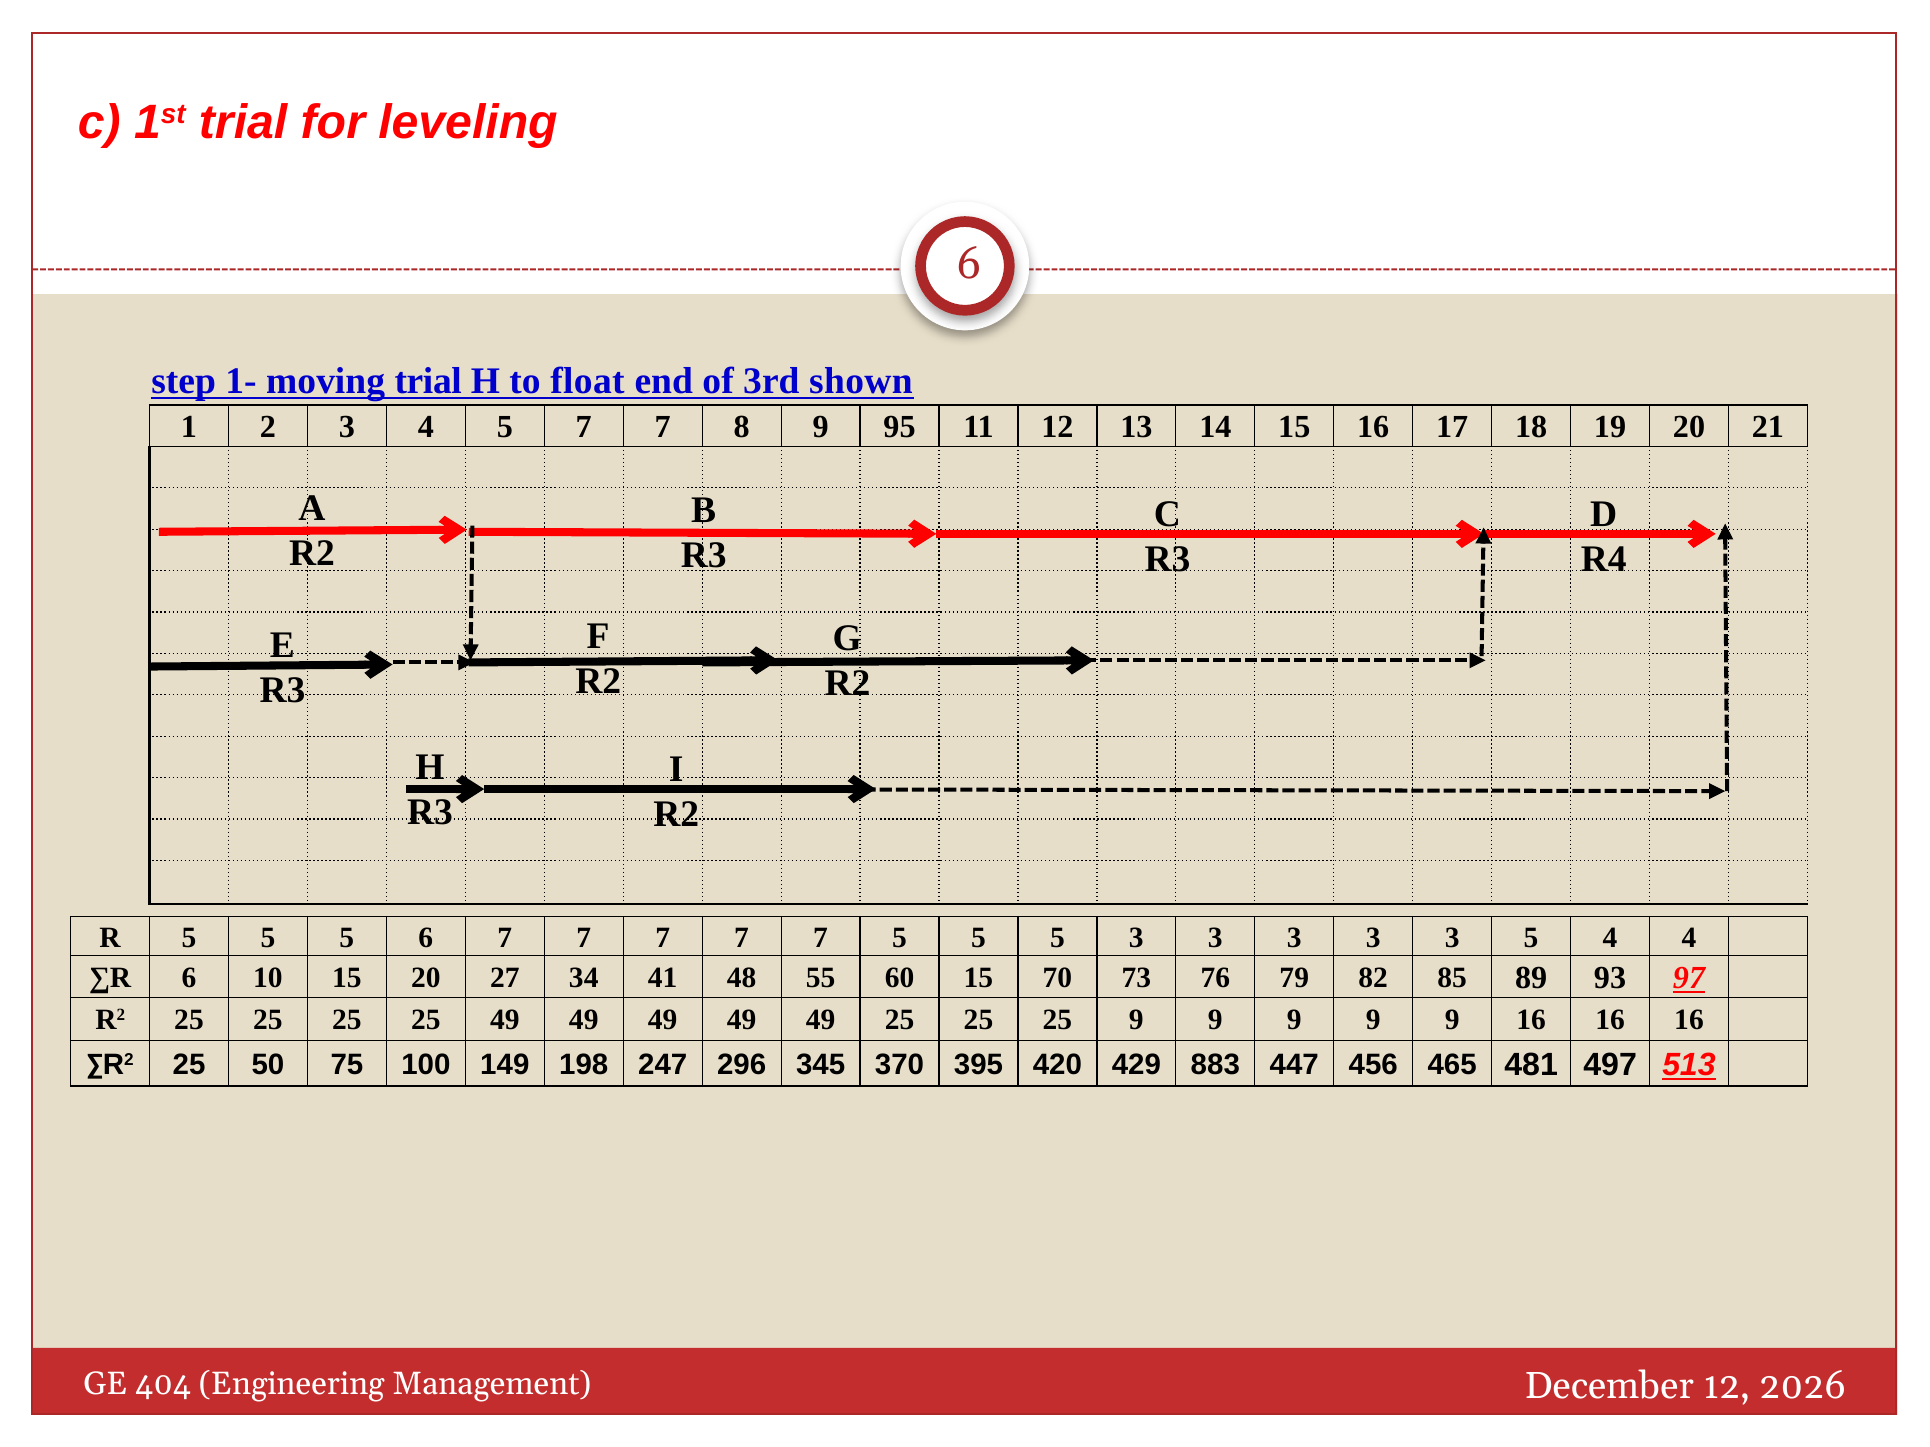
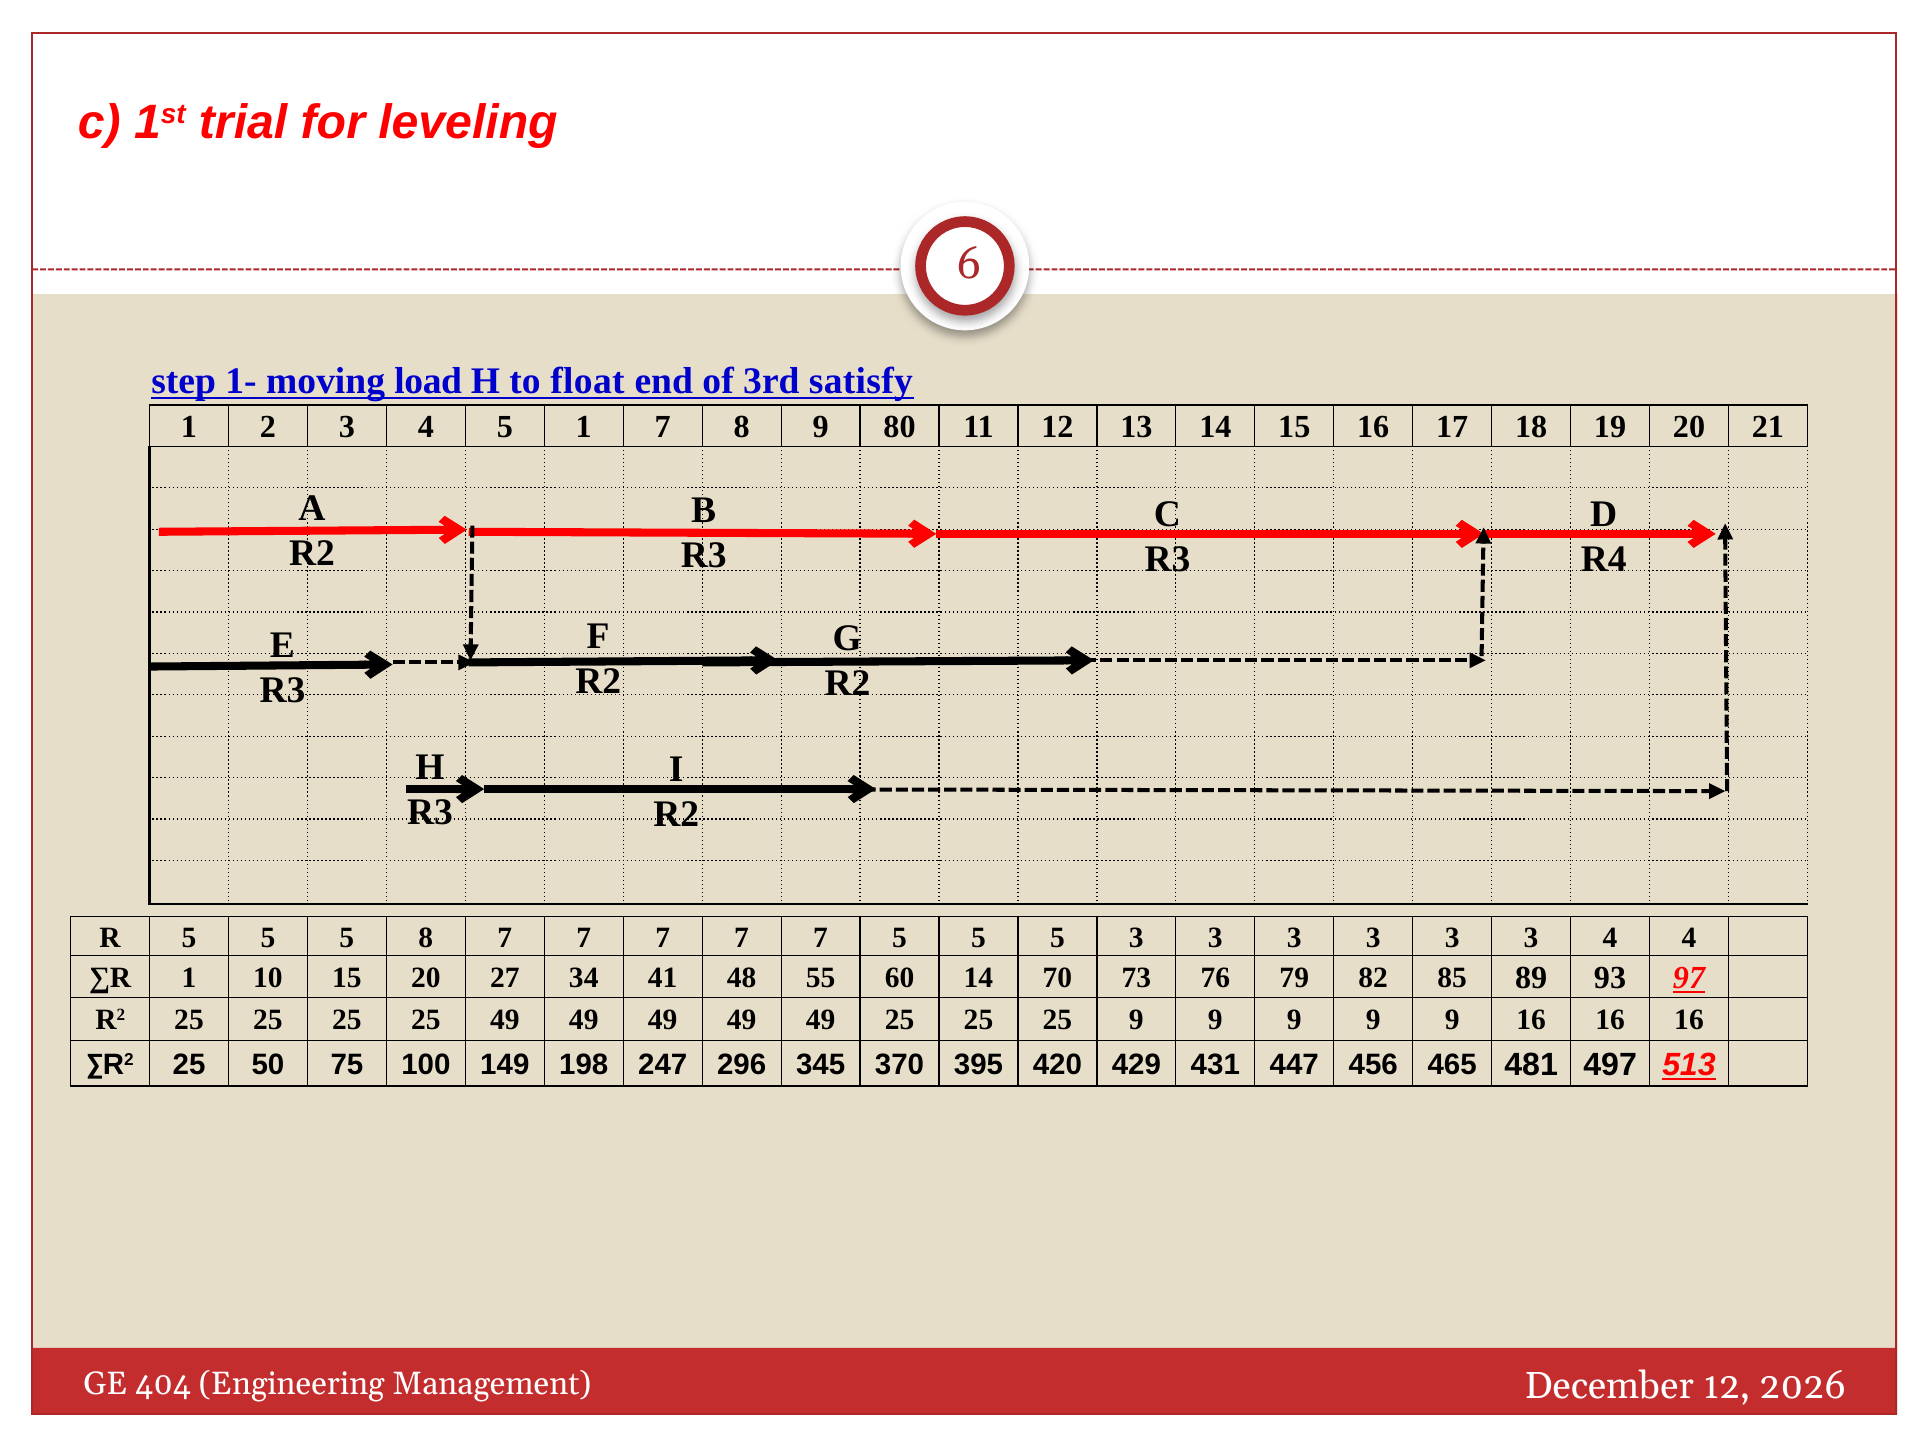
moving trial: trial -> load
shown: shown -> satisfy
5 7: 7 -> 1
95: 95 -> 80
5 6: 6 -> 8
5 at (1531, 938): 5 -> 3
∑R 6: 6 -> 1
60 15: 15 -> 14
883: 883 -> 431
